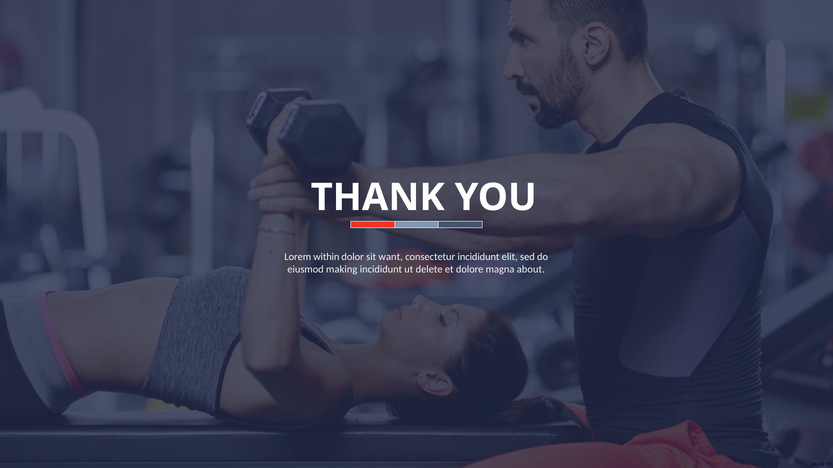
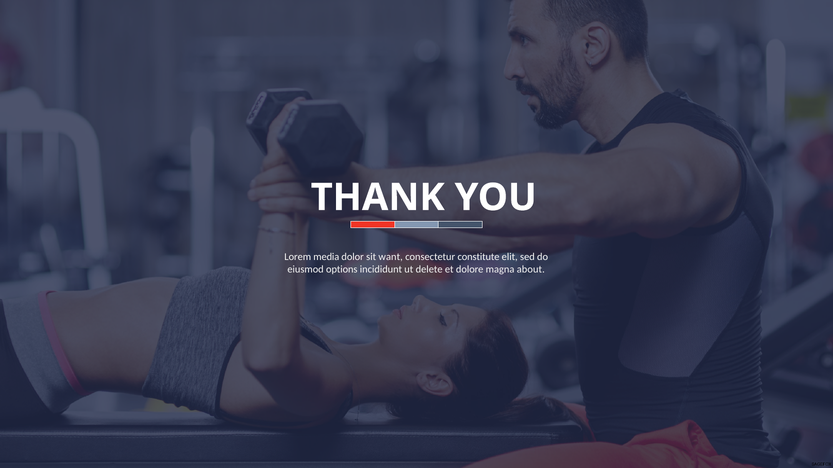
within: within -> media
consectetur incididunt: incididunt -> constitute
making: making -> options
